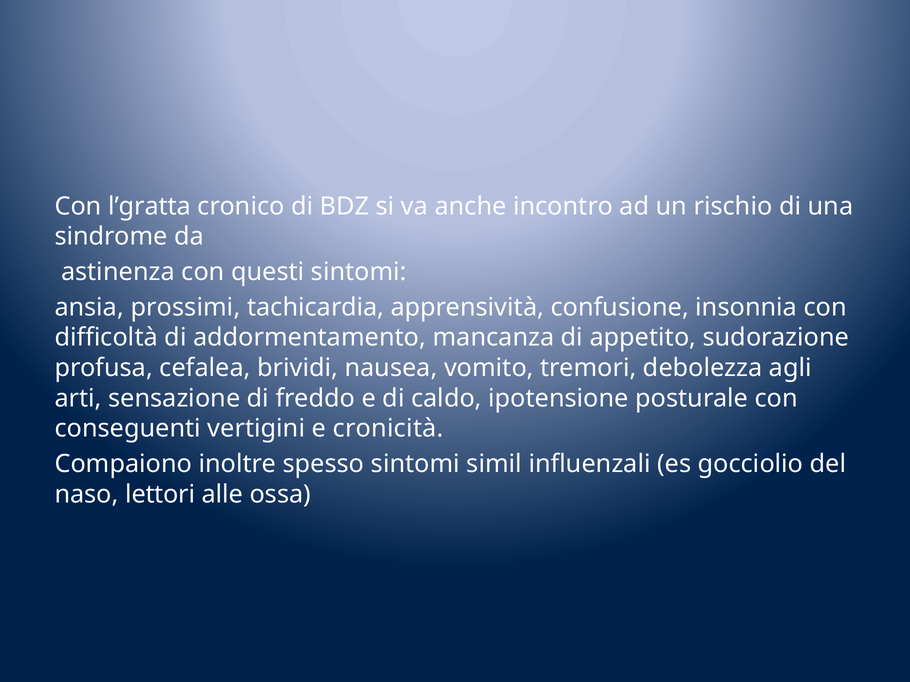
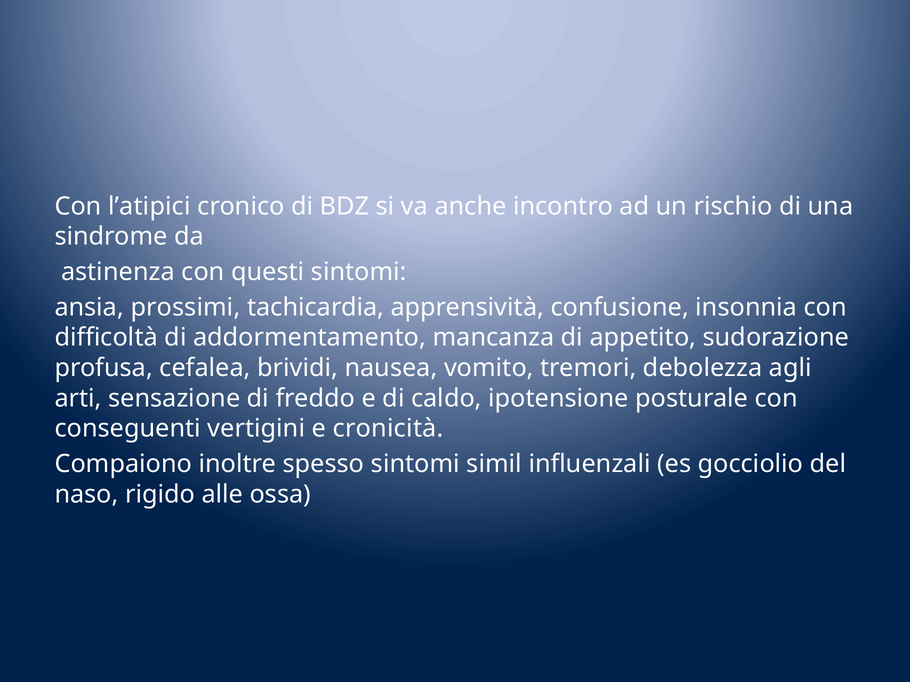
l’gratta: l’gratta -> l’atipici
lettori: lettori -> rigido
